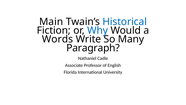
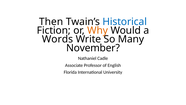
Main: Main -> Then
Why colour: blue -> orange
Paragraph: Paragraph -> November
